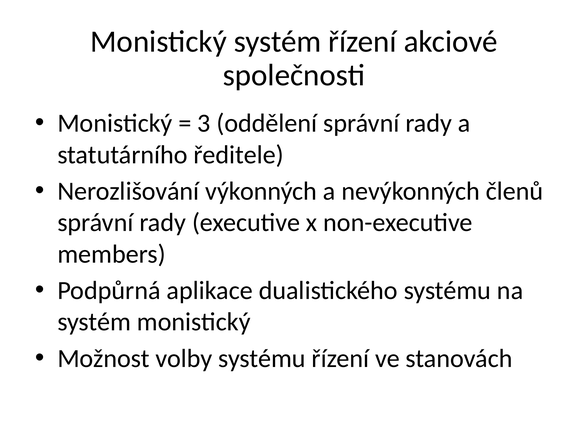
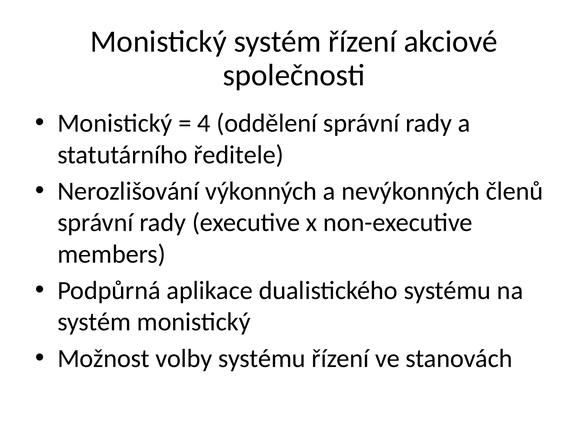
3: 3 -> 4
